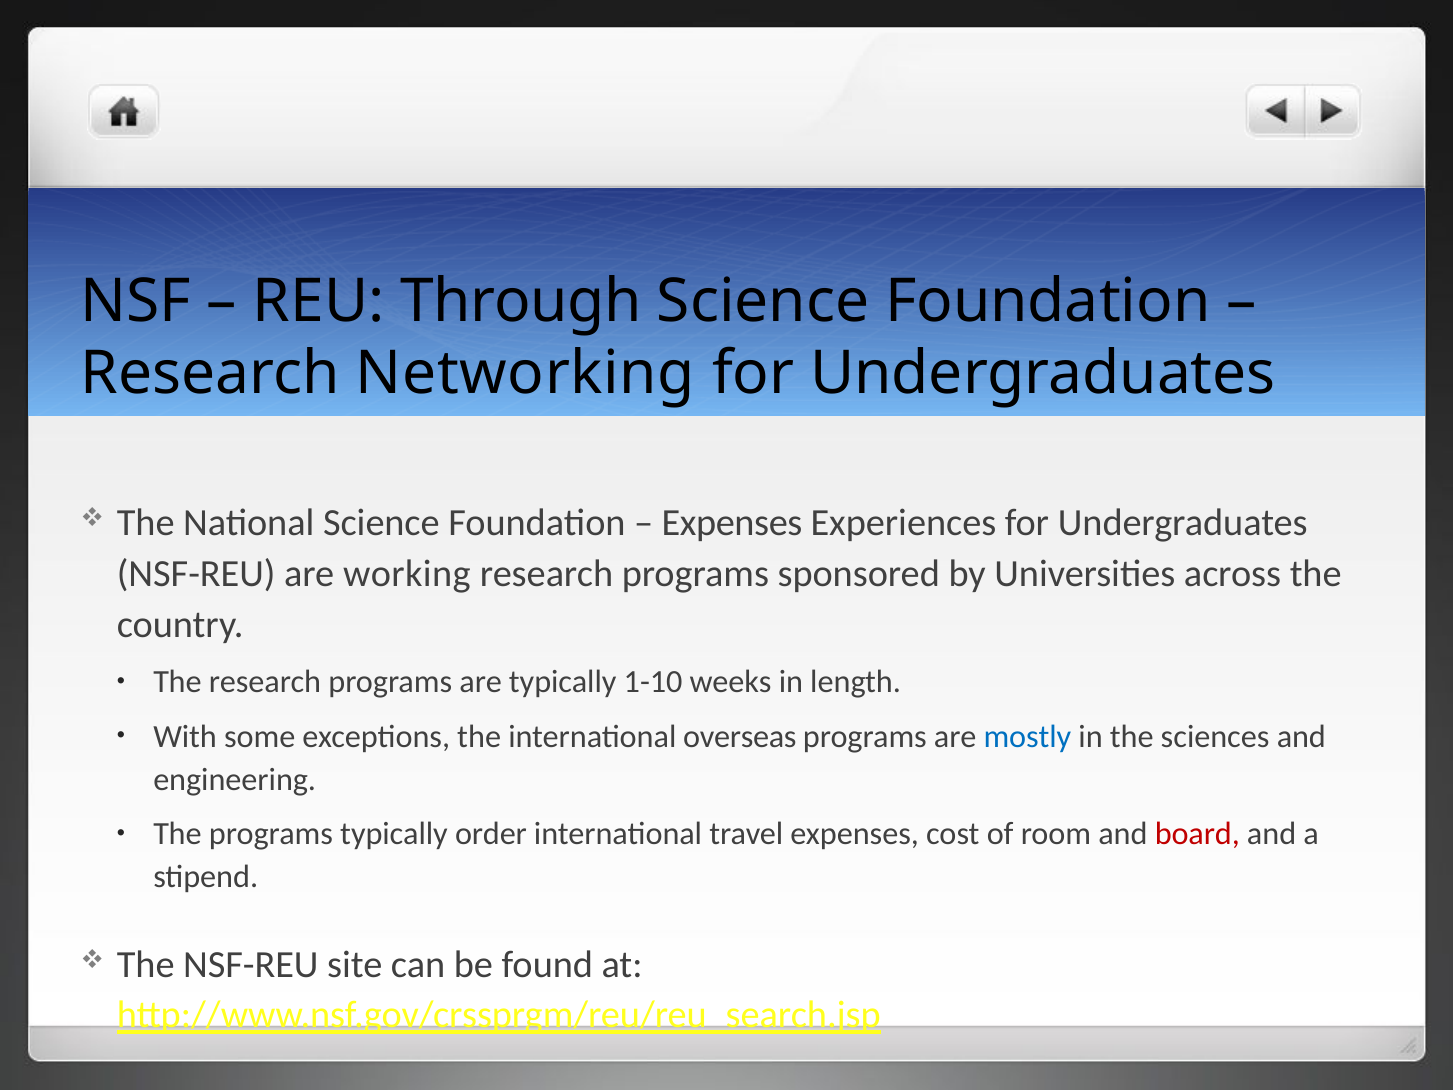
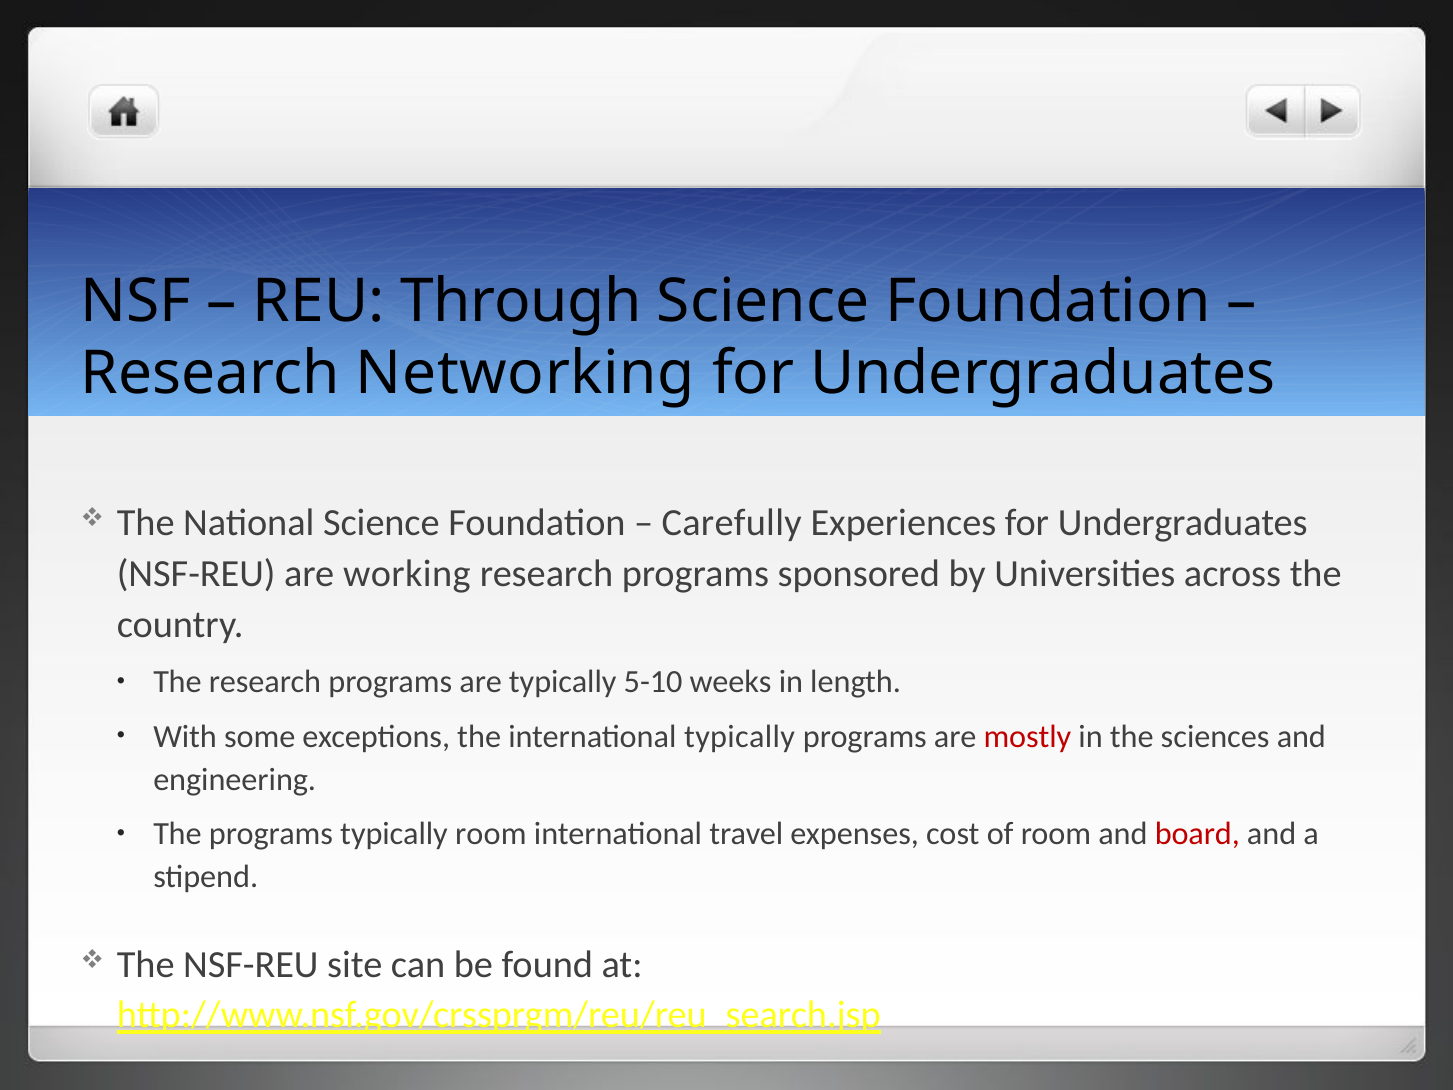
Expenses at (732, 523): Expenses -> Carefully
1-10: 1-10 -> 5-10
international overseas: overseas -> typically
mostly colour: blue -> red
typically order: order -> room
